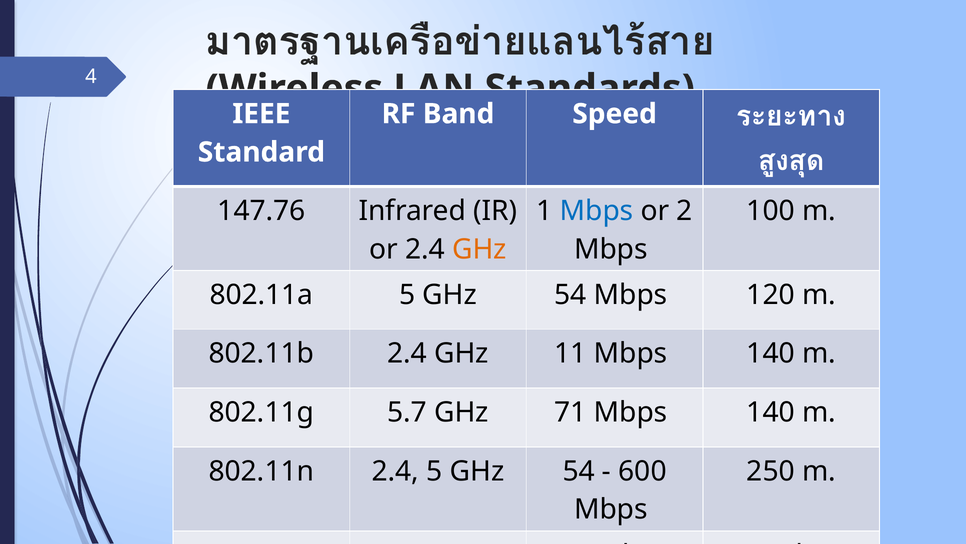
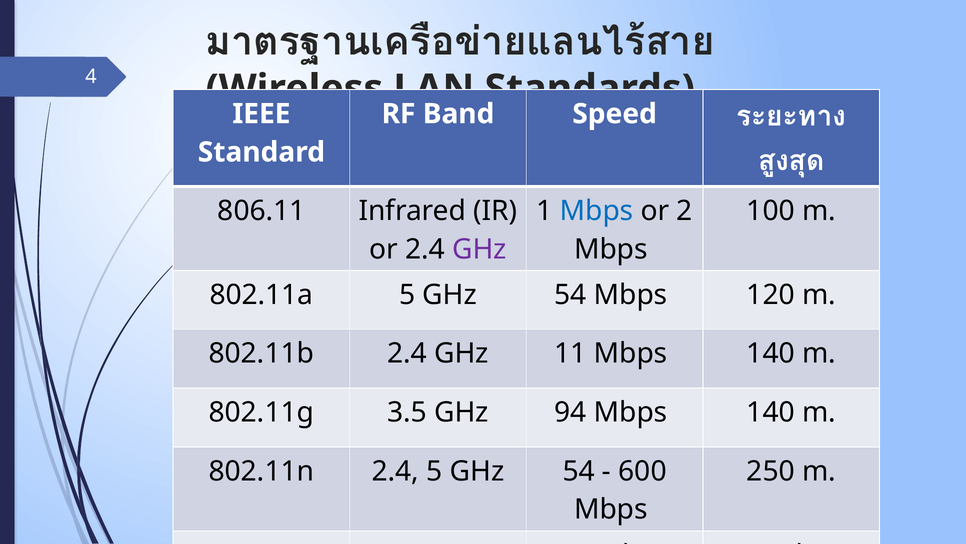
147.76: 147.76 -> 806.11
GHz at (479, 249) colour: orange -> purple
5.7: 5.7 -> 3.5
71: 71 -> 94
